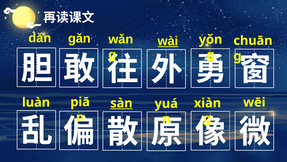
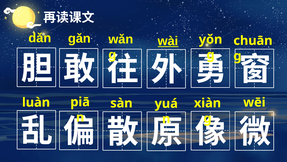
sàn underline: present -> none
